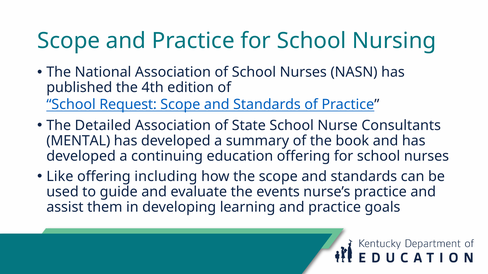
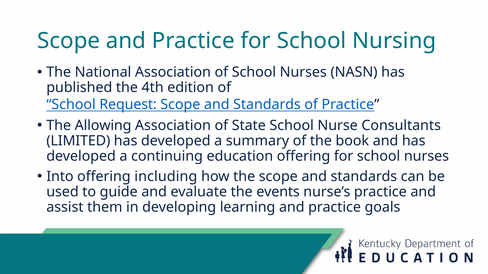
Detailed: Detailed -> Allowing
MENTAL: MENTAL -> LIMITED
Like: Like -> Into
